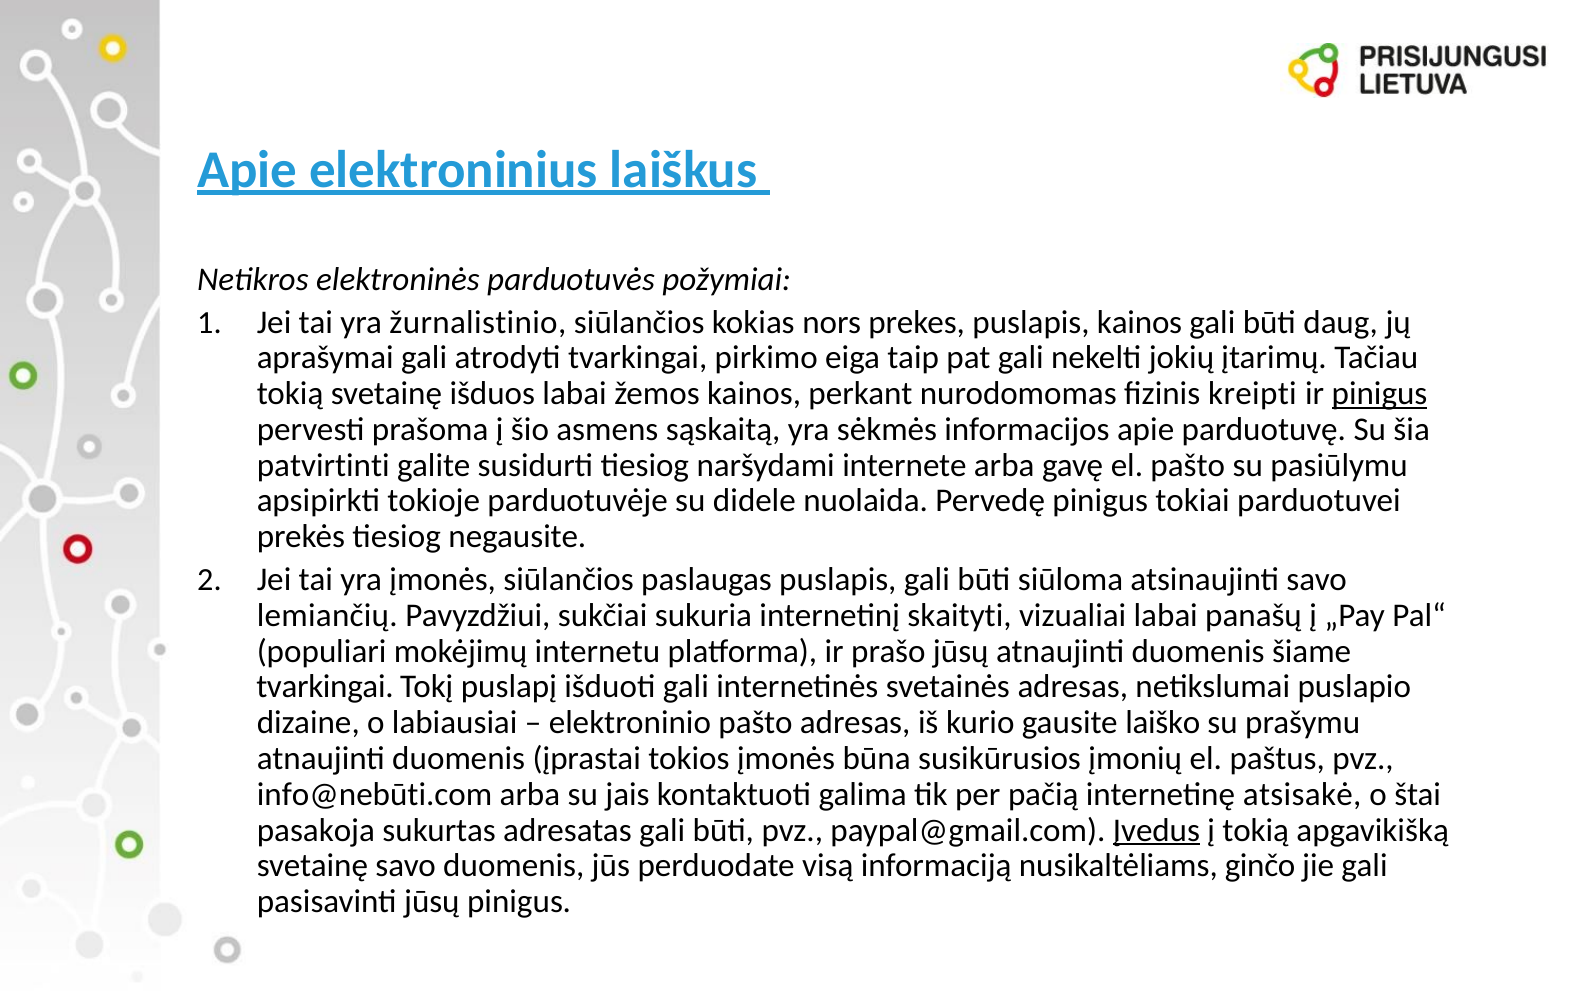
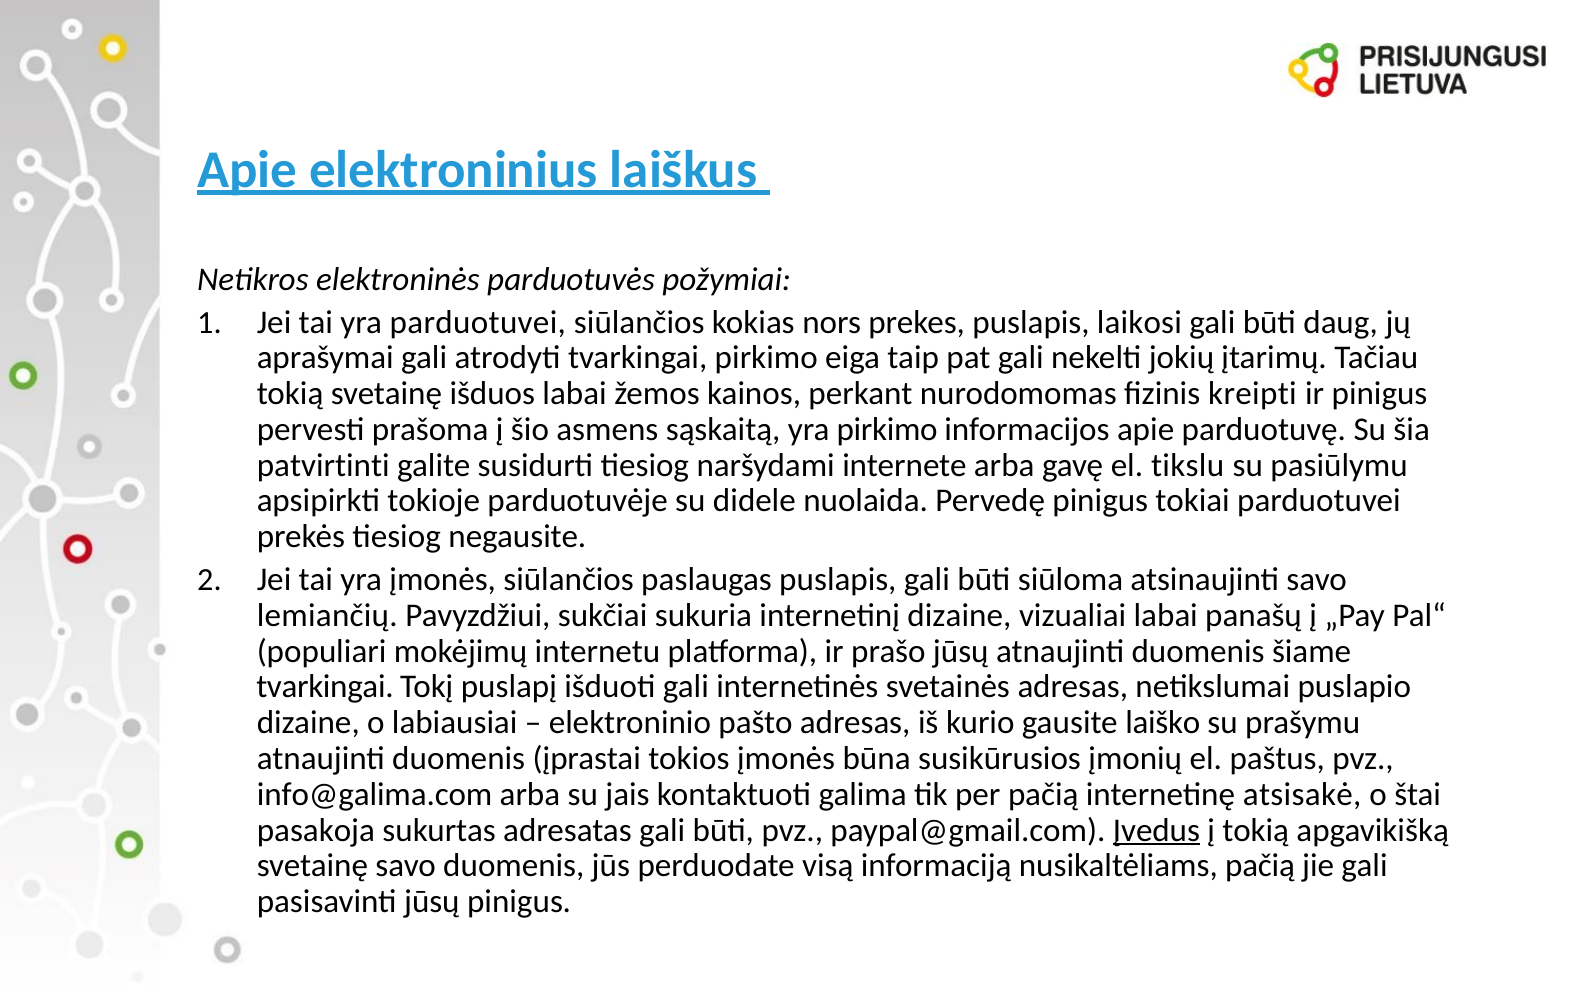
yra žurnalistinio: žurnalistinio -> parduotuvei
puslapis kainos: kainos -> laikosi
pinigus at (1380, 394) underline: present -> none
yra sėkmės: sėkmės -> pirkimo
el pašto: pašto -> tikslu
internetinį skaityti: skaityti -> dizaine
info@nebūti.com: info@nebūti.com -> info@galima.com
nusikaltėliams ginčo: ginčo -> pačią
